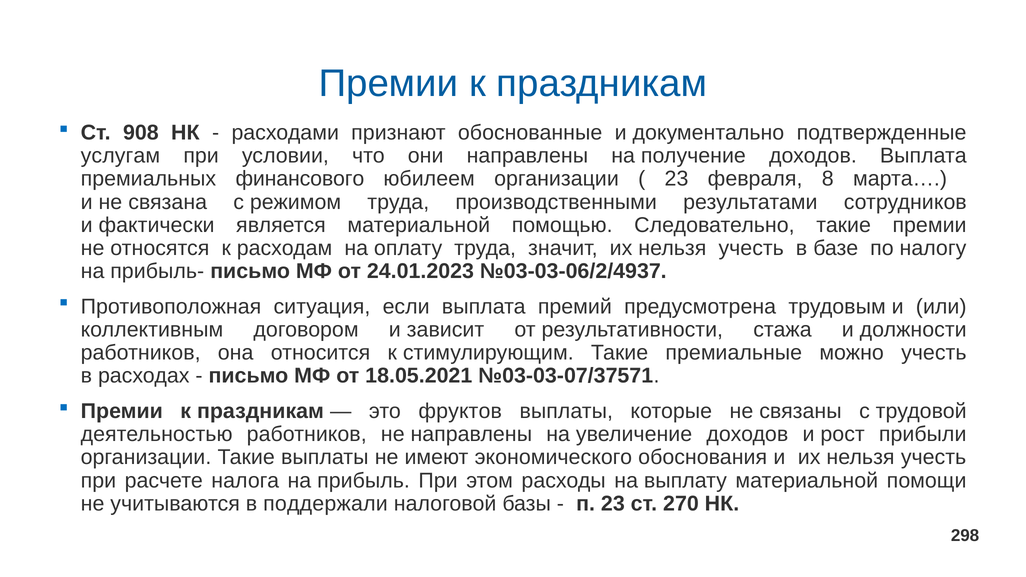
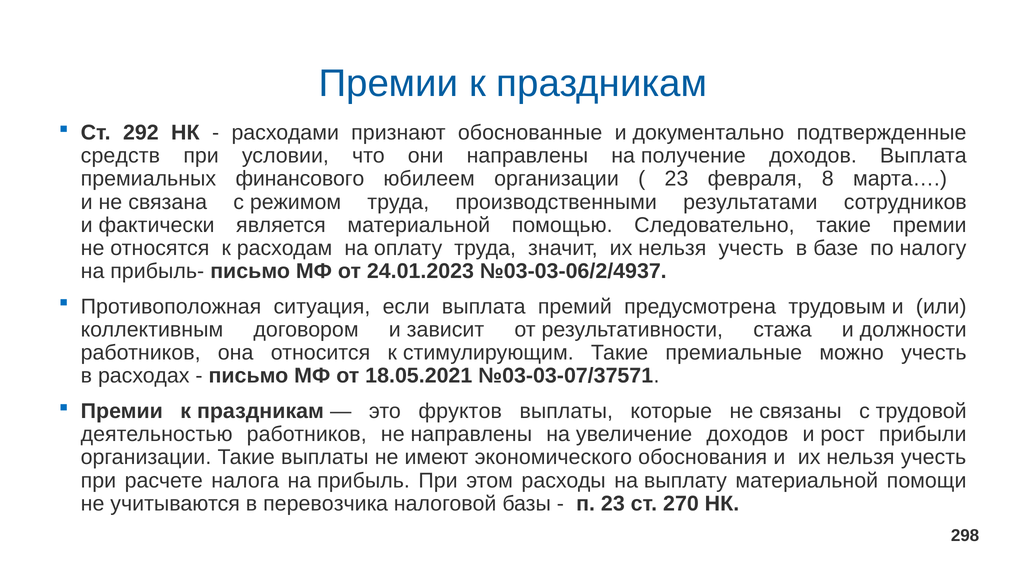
908: 908 -> 292
услугам: услугам -> средств
поддержали: поддержали -> перевозчика
